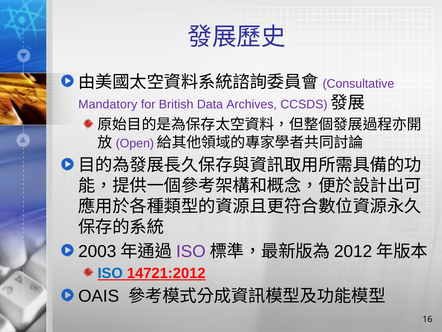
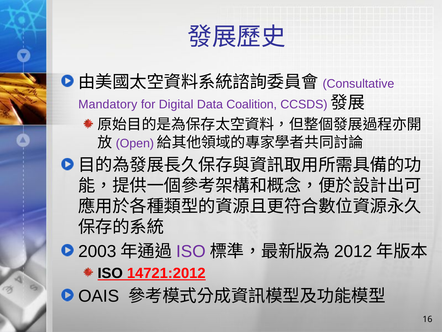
British: British -> Digital
Archives: Archives -> Coalition
ISO at (110, 273) colour: blue -> black
